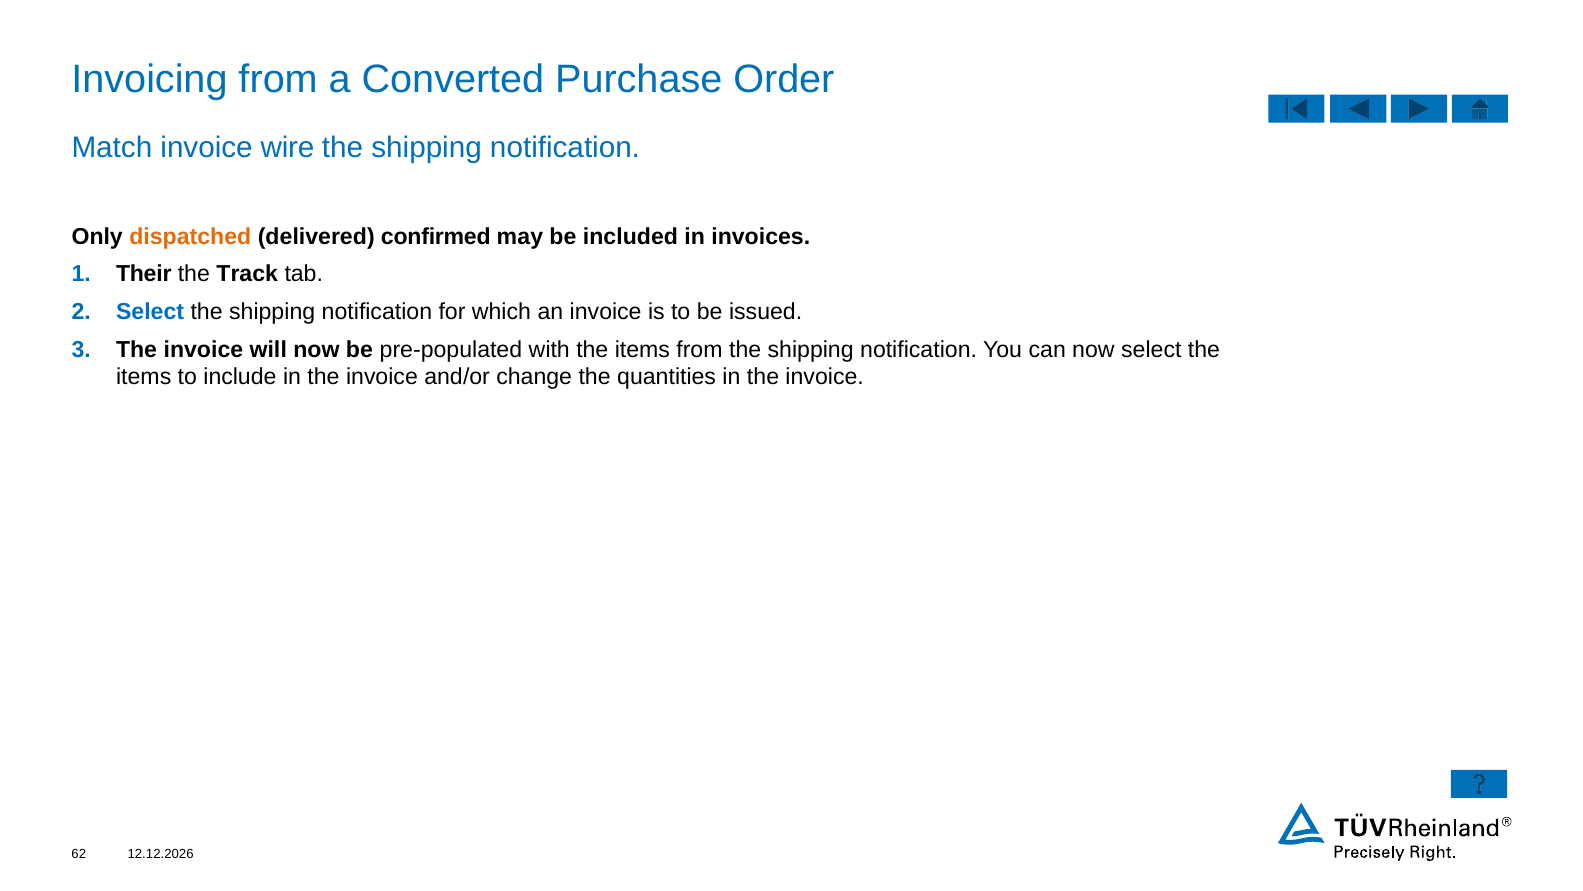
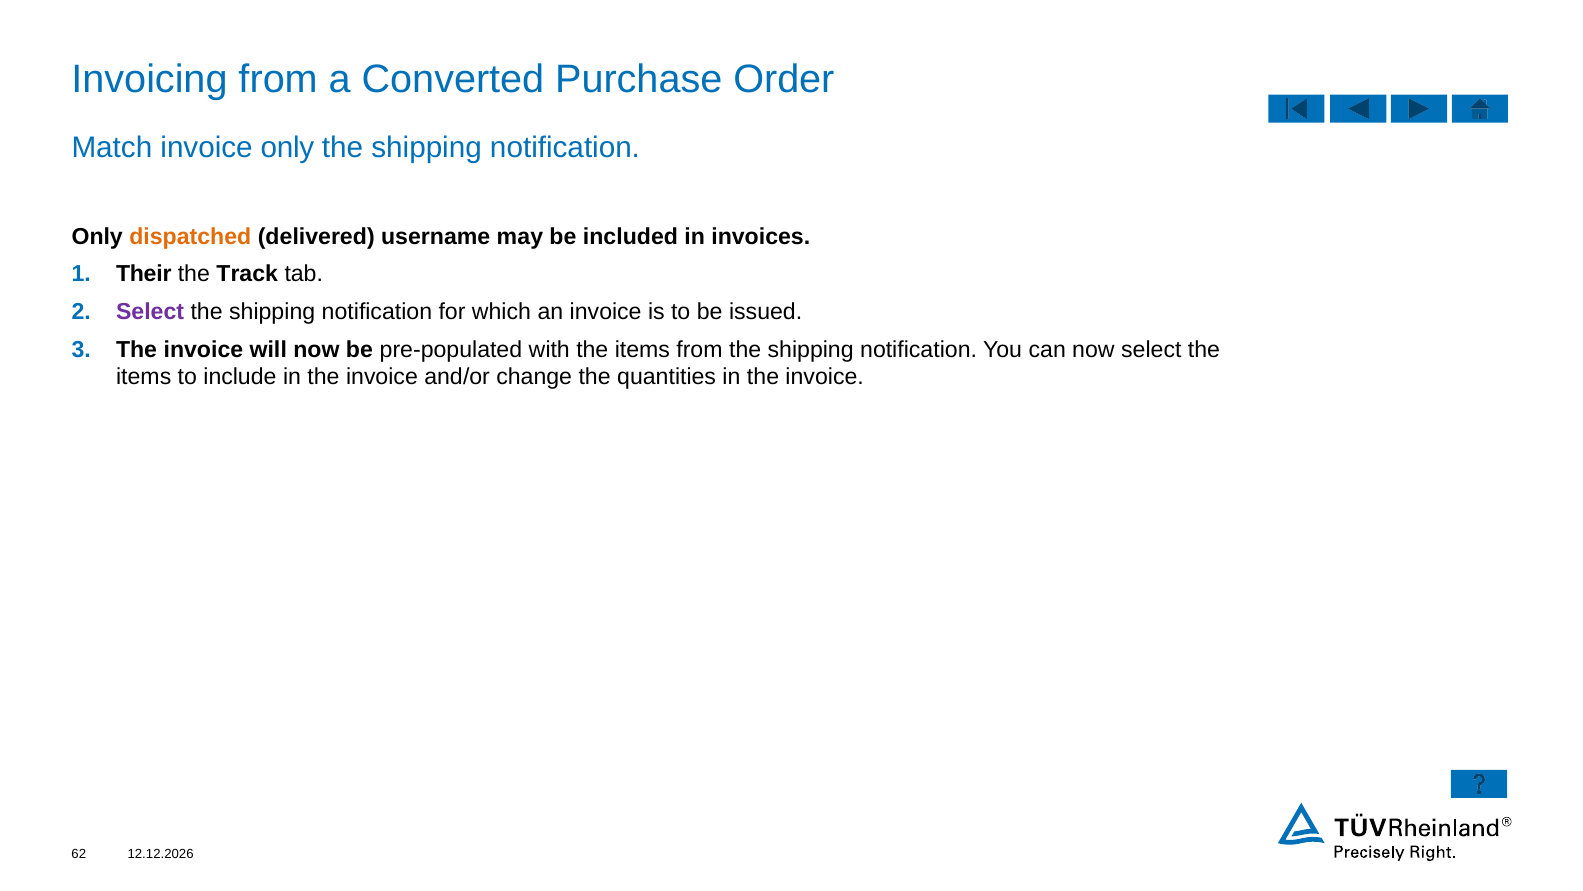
invoice wire: wire -> only
confirmed: confirmed -> username
Select at (150, 312) colour: blue -> purple
